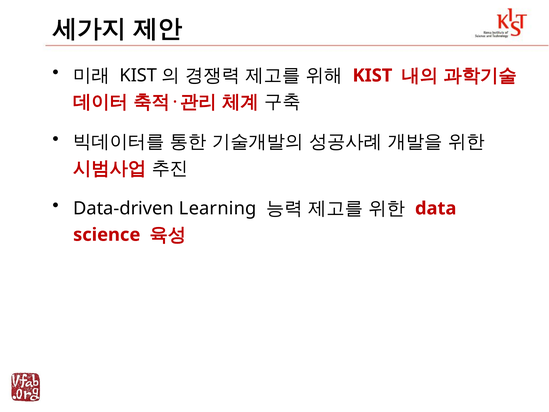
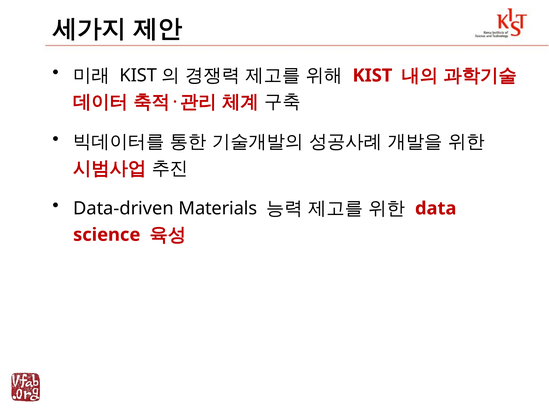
Learning: Learning -> Materials
